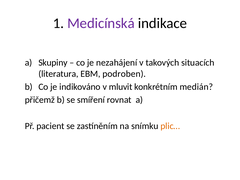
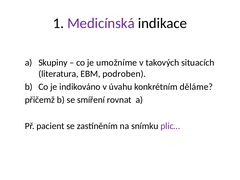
nezahájení: nezahájení -> umožníme
mluvit: mluvit -> úvahu
medián: medián -> děláme
plic… colour: orange -> purple
